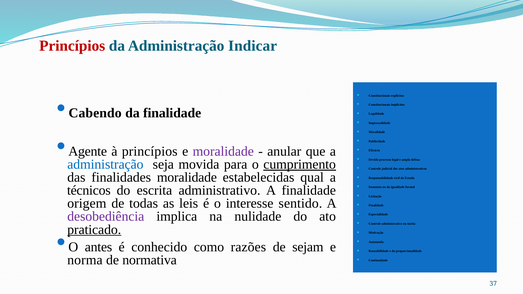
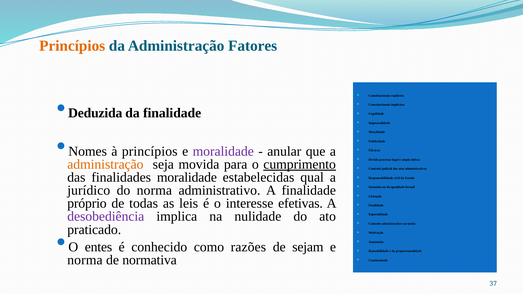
Princípios at (72, 46) colour: red -> orange
Indicar: Indicar -> Fatores
Cabendo: Cabendo -> Deduzida
Agente: Agente -> Nomes
administração at (105, 164) colour: blue -> orange
técnicos: técnicos -> jurídico
do escrita: escrita -> norma
origem: origem -> próprio
sentido: sentido -> efetivas
praticado underline: present -> none
antes: antes -> entes
